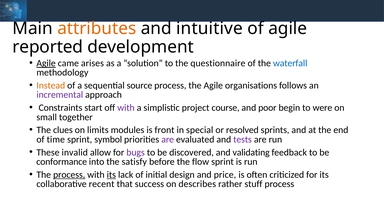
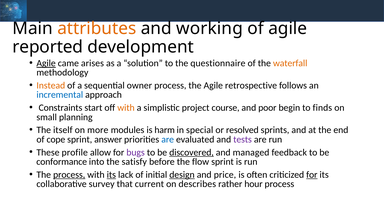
intuitive: intuitive -> working
waterfall colour: blue -> orange
source: source -> owner
organisations: organisations -> retrospective
incremental colour: purple -> blue
with at (126, 108) colour: purple -> orange
were: were -> finds
together: together -> planning
clues: clues -> itself
limits: limits -> more
front: front -> harm
time: time -> cope
symbol: symbol -> answer
are at (168, 139) colour: purple -> blue
invalid: invalid -> profile
discovered underline: none -> present
validating: validating -> managed
design underline: none -> present
for at (312, 175) underline: none -> present
recent: recent -> survey
success: success -> current
stuff: stuff -> hour
